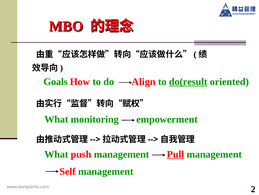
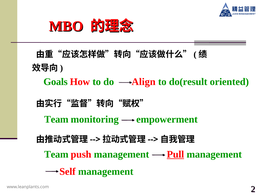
do(result underline: present -> none
What at (56, 119): What -> Team
What at (56, 154): What -> Team
